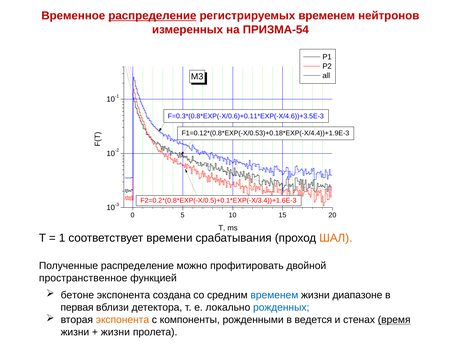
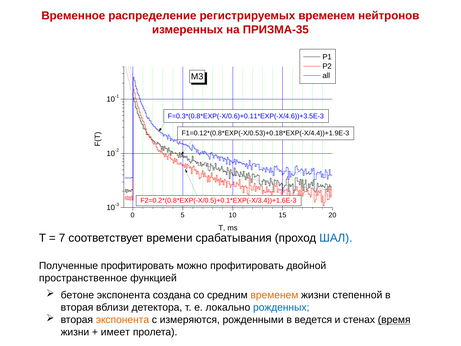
распределение at (152, 16) underline: present -> none
ПРИЗМА-54: ПРИЗМА-54 -> ПРИЗМА-35
1: 1 -> 7
ШАЛ colour: orange -> blue
Полученные распределение: распределение -> профитировать
временем at (274, 295) colour: blue -> orange
диапазоне: диапазоне -> степенной
первая at (77, 307): первая -> вторая
компоненты: компоненты -> измеряются
жизни at (115, 332): жизни -> имеет
